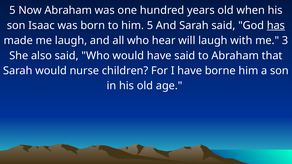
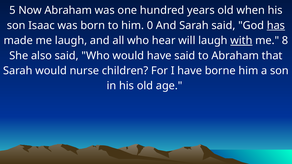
him 5: 5 -> 0
with underline: none -> present
3: 3 -> 8
